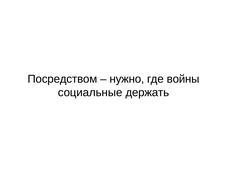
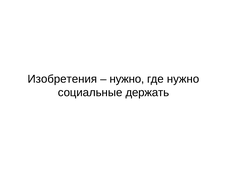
Посредством: Посредством -> Изобретения
где войны: войны -> нужно
